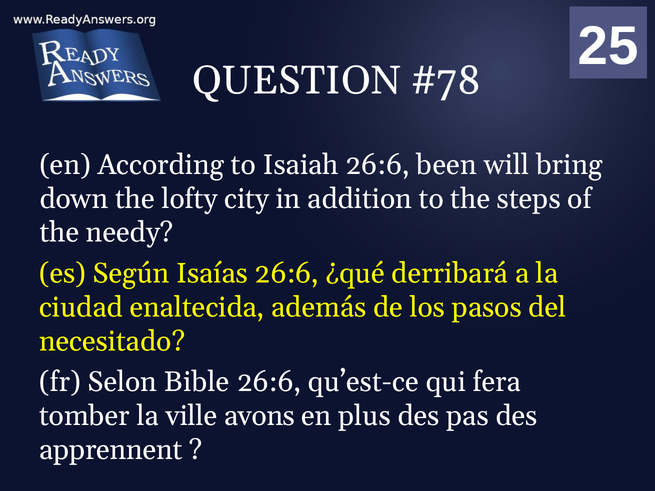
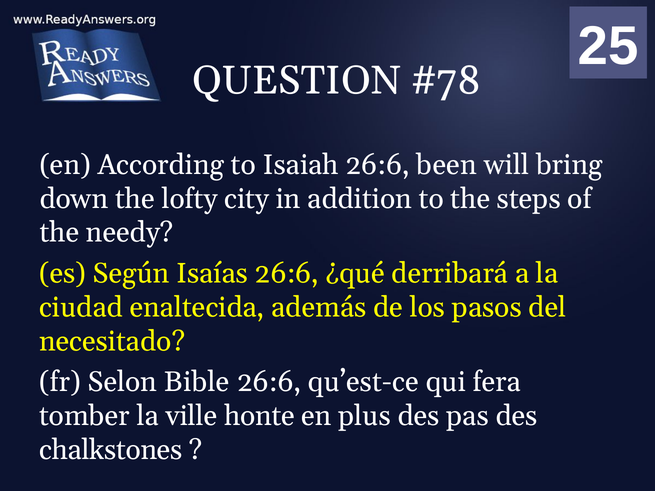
avons: avons -> honte
apprennent: apprennent -> chalkstones
